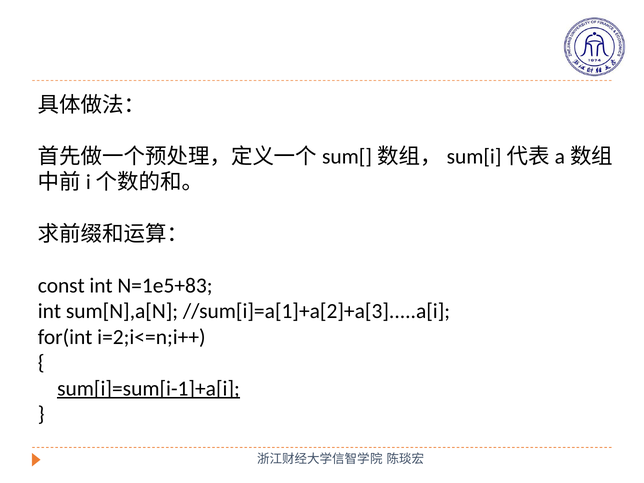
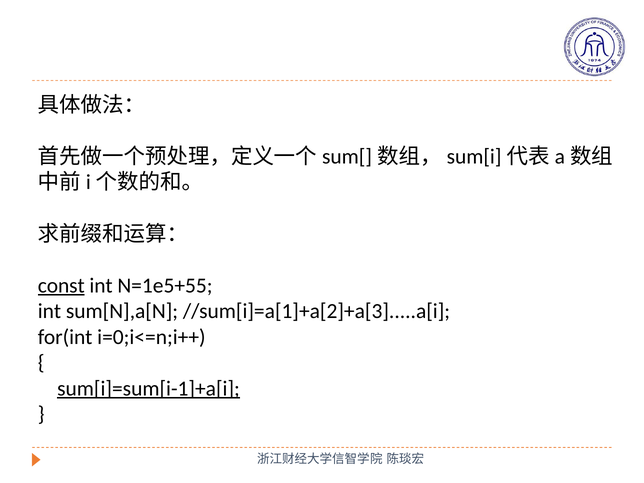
const underline: none -> present
N=1e5+83: N=1e5+83 -> N=1e5+55
i=2;i<=n;i++: i=2;i<=n;i++ -> i=0;i<=n;i++
